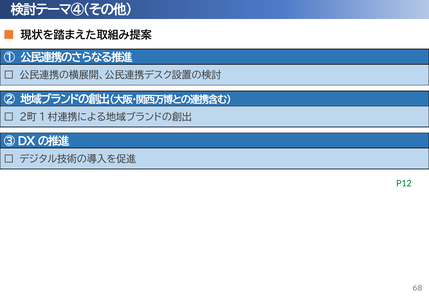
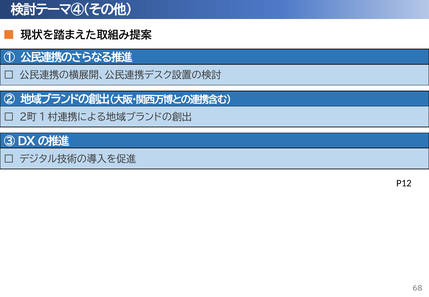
P12 colour: green -> black
